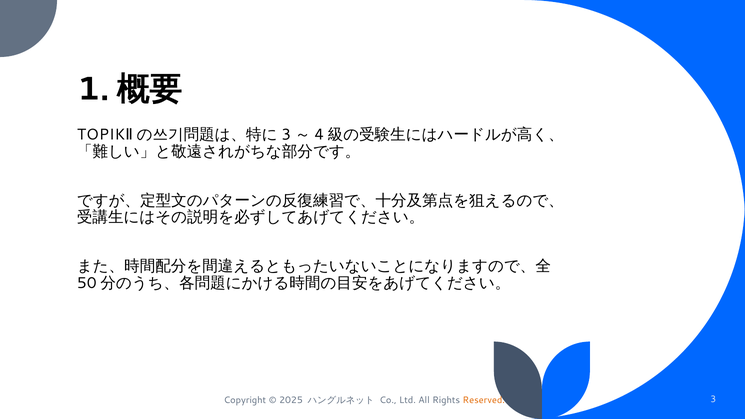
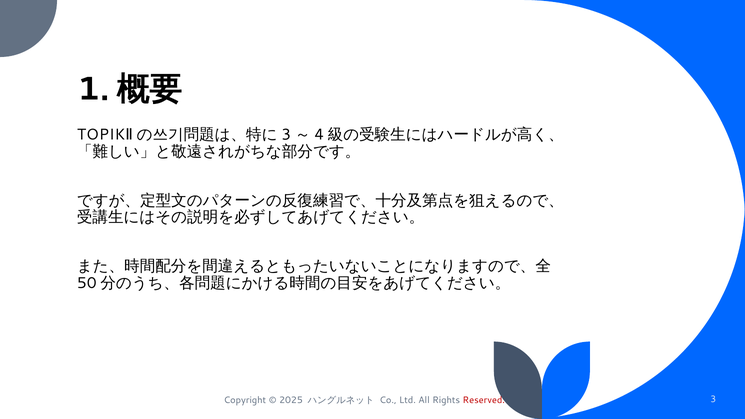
Reserved colour: orange -> red
